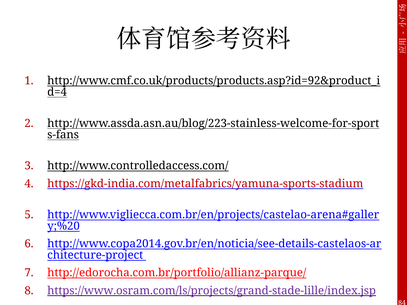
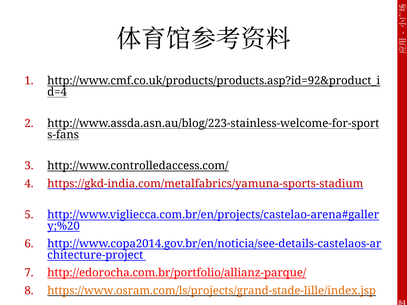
https://www.osram.com/ls/projects/grand-stade-lille/index.jsp colour: purple -> orange
